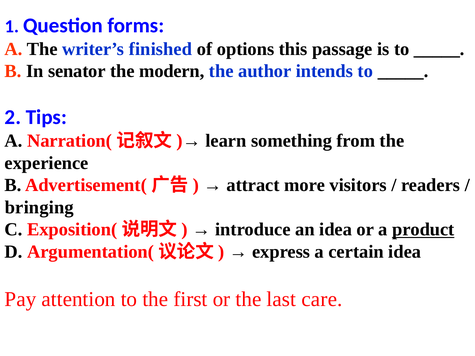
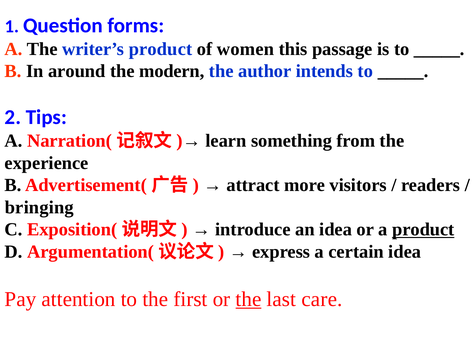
writer’s finished: finished -> product
options: options -> women
senator: senator -> around
the at (248, 299) underline: none -> present
